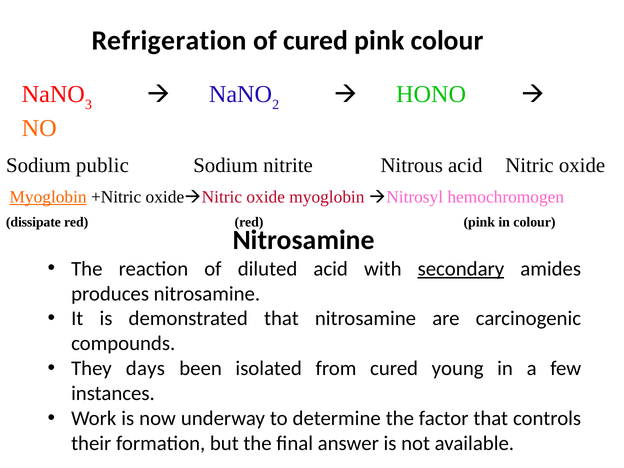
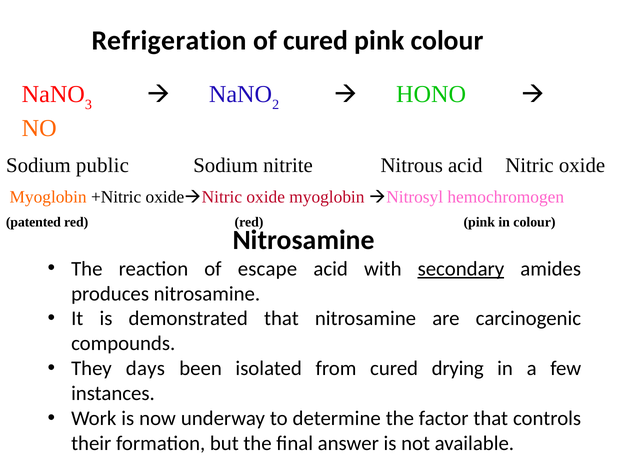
Myoglobin at (48, 197) underline: present -> none
dissipate: dissipate -> patented
diluted: diluted -> escape
young: young -> drying
